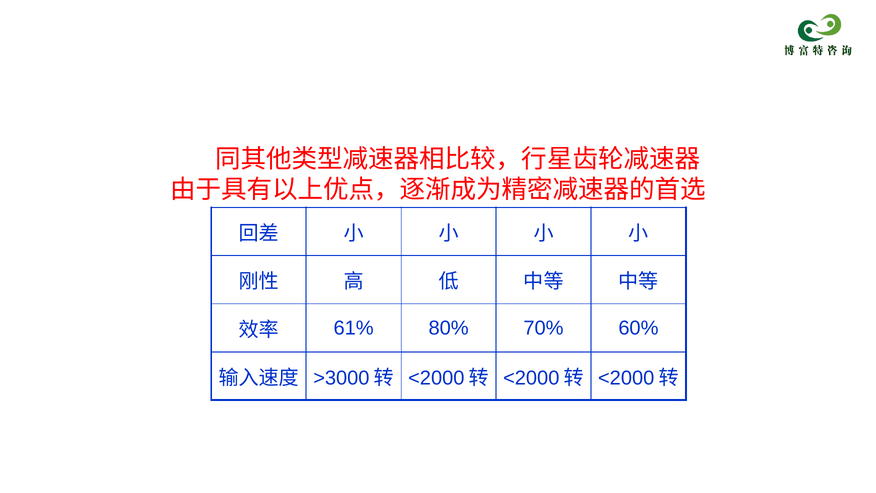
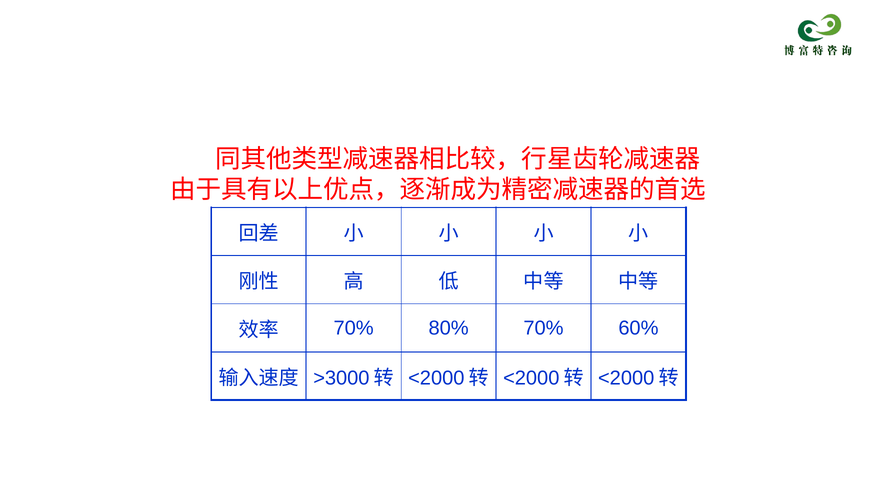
61% at (354, 328): 61% -> 70%
